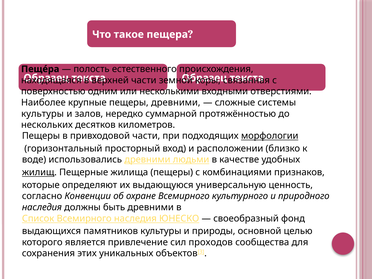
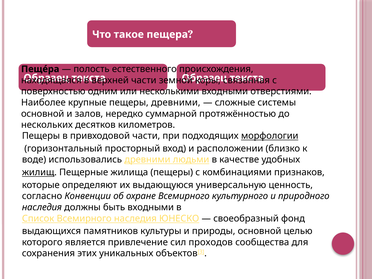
культуры at (43, 114): культуры -> основной
быть древними: древними -> входными
